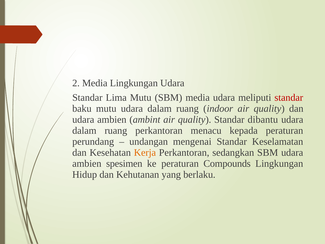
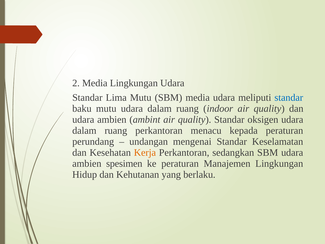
standar at (289, 97) colour: red -> blue
dibantu: dibantu -> oksigen
Compounds: Compounds -> Manajemen
